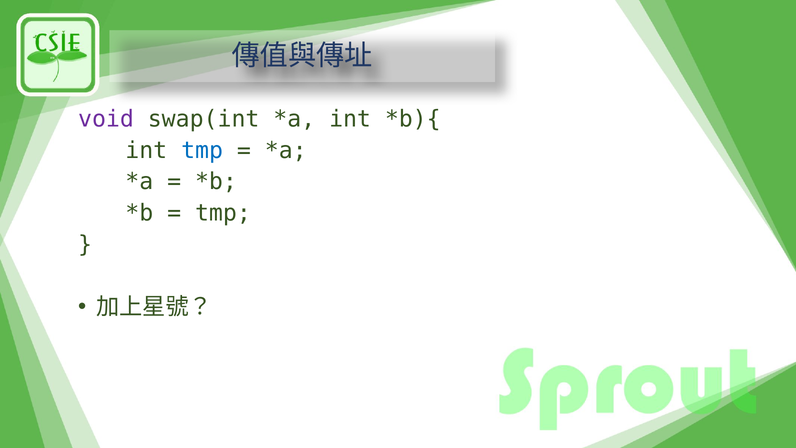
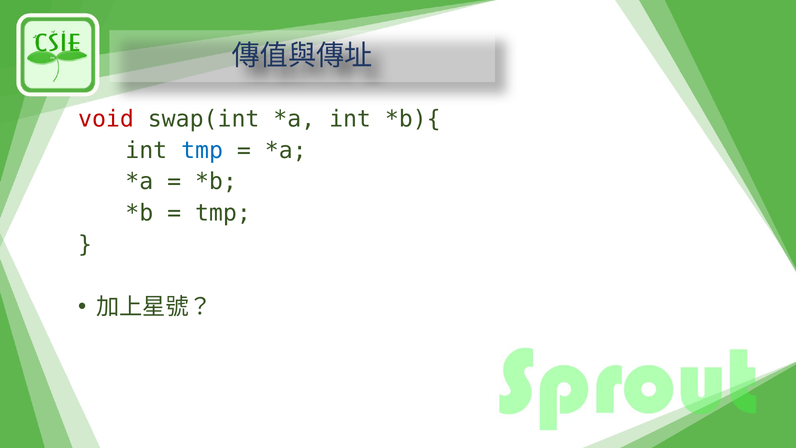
void colour: purple -> red
